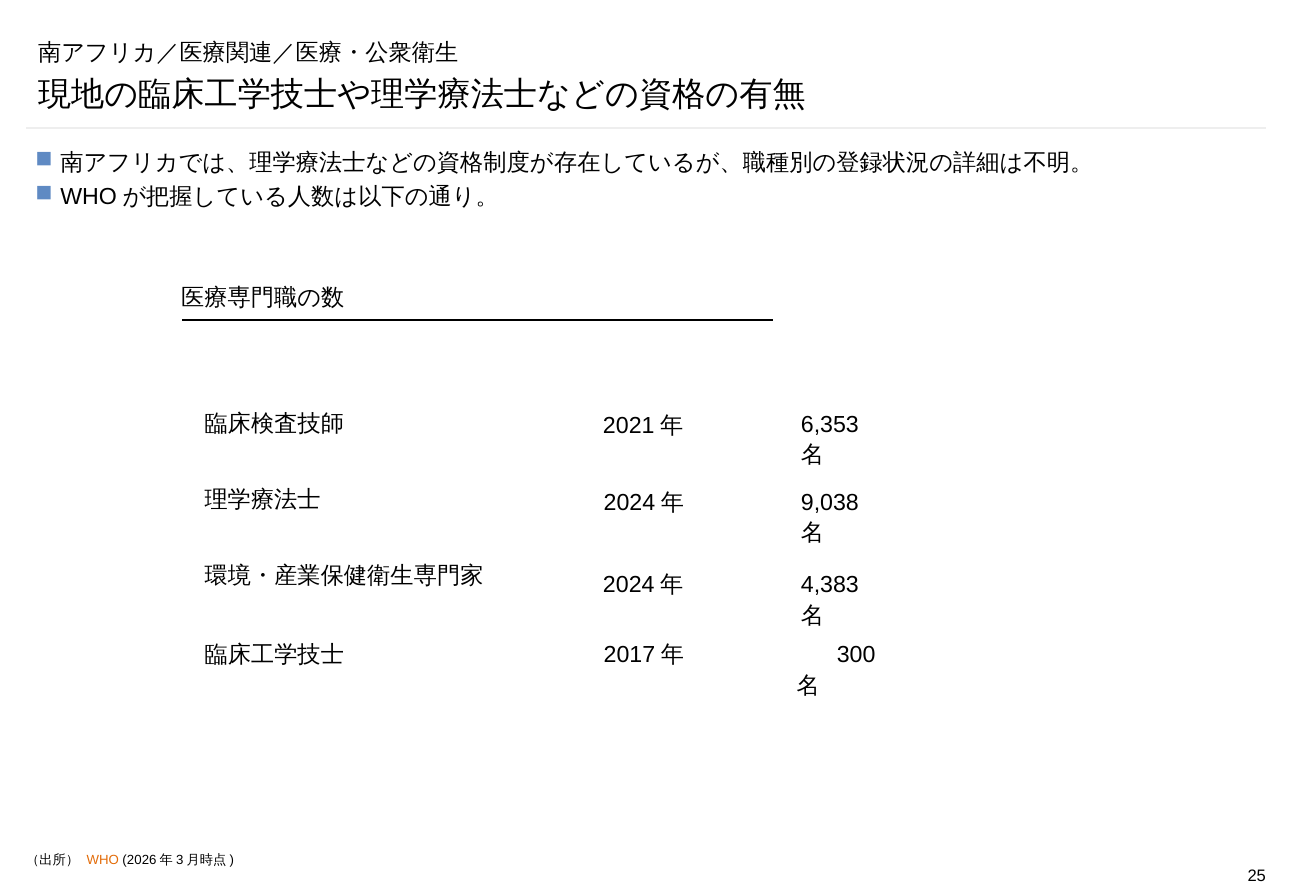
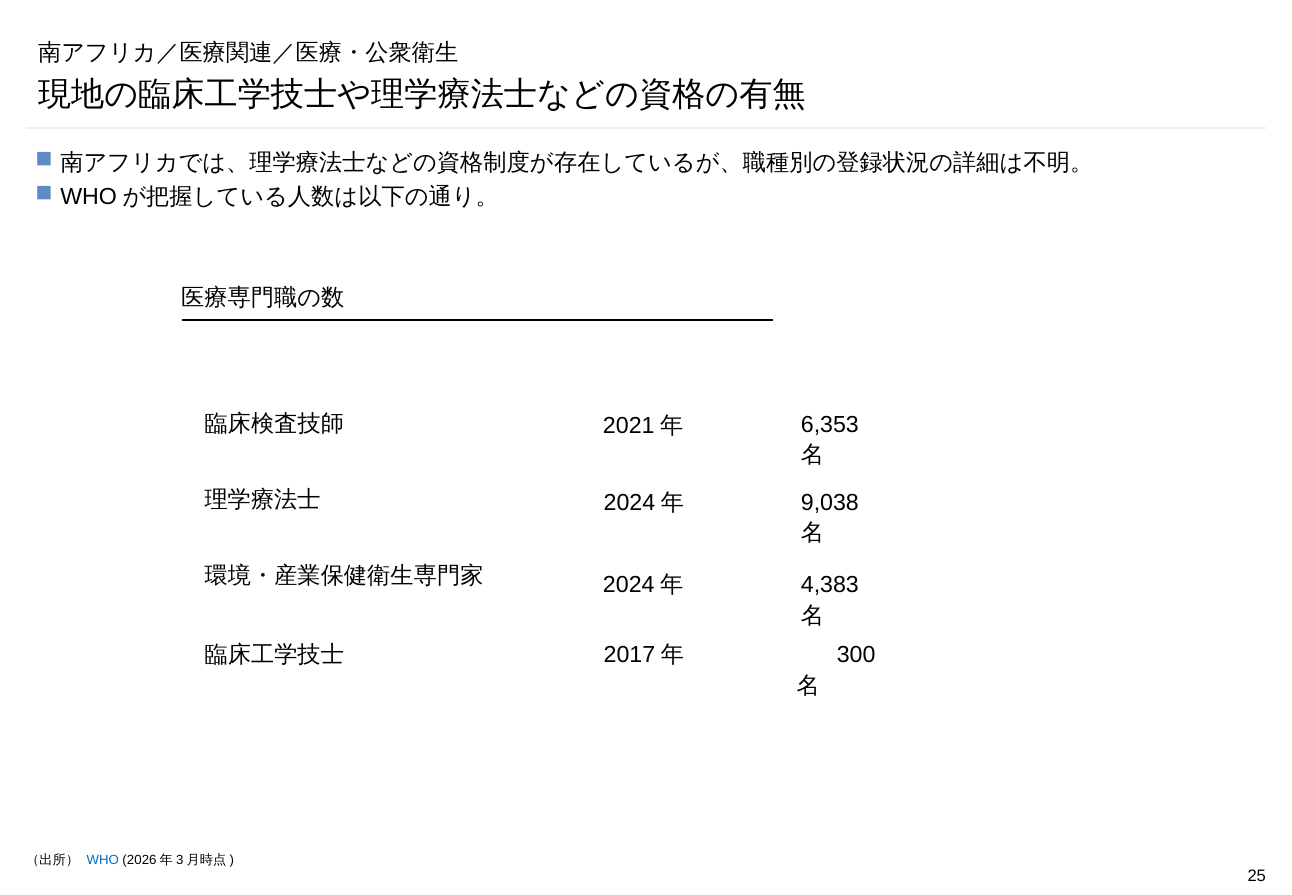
WHO colour: orange -> blue
